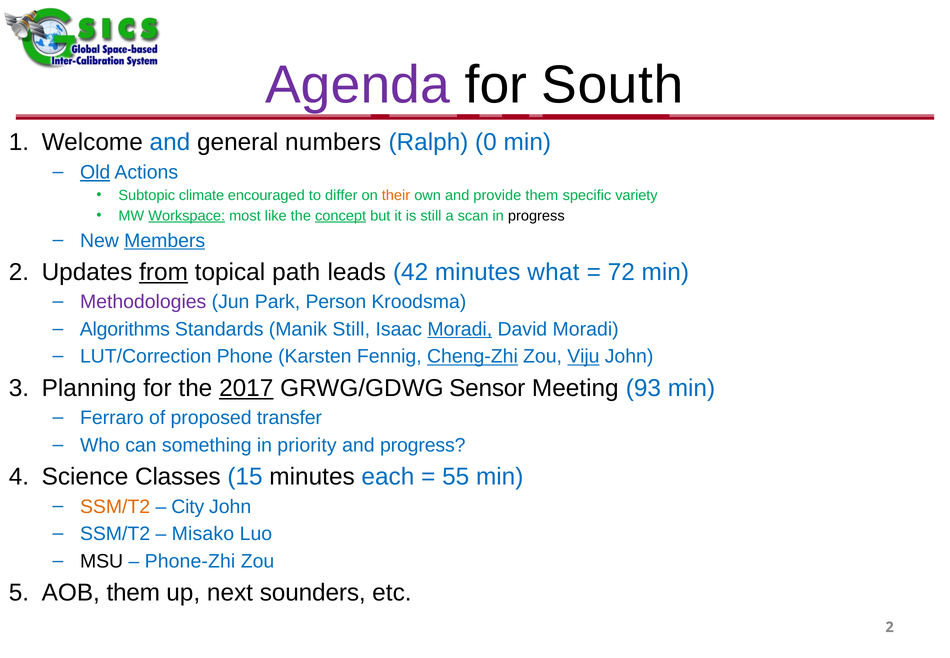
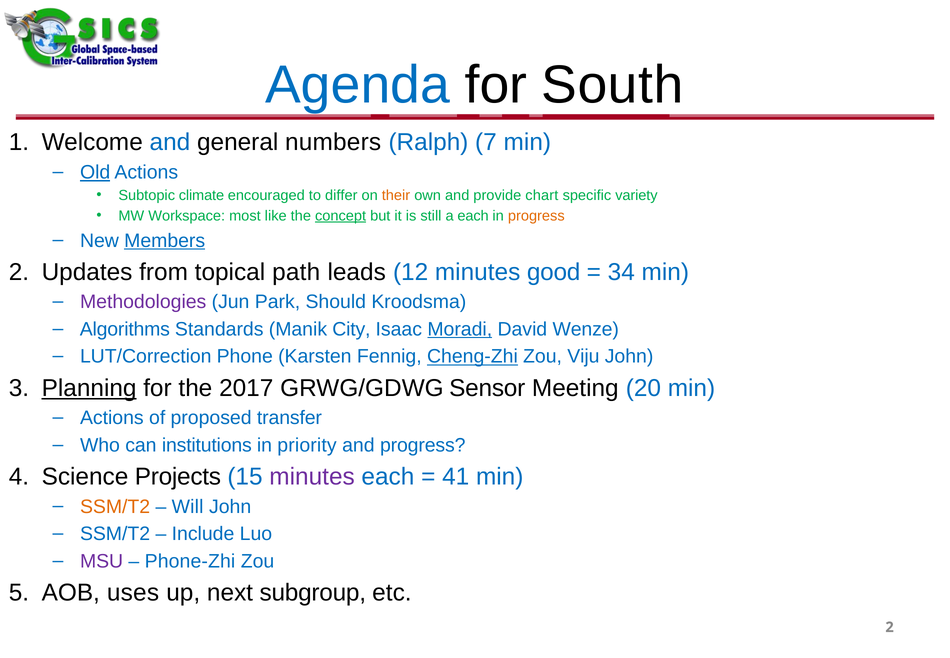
Agenda colour: purple -> blue
0: 0 -> 7
provide them: them -> chart
Workspace underline: present -> none
a scan: scan -> each
progress at (536, 216) colour: black -> orange
from underline: present -> none
42: 42 -> 12
what: what -> good
72: 72 -> 34
Person: Person -> Should
Manik Still: Still -> City
David Moradi: Moradi -> Wenze
Viju underline: present -> none
Planning underline: none -> present
2017 underline: present -> none
93: 93 -> 20
Ferraro at (112, 418): Ferraro -> Actions
something: something -> institutions
Classes: Classes -> Projects
minutes at (312, 477) colour: black -> purple
55: 55 -> 41
City: City -> Will
Misako: Misako -> Include
MSU colour: black -> purple
AOB them: them -> uses
sounders: sounders -> subgroup
